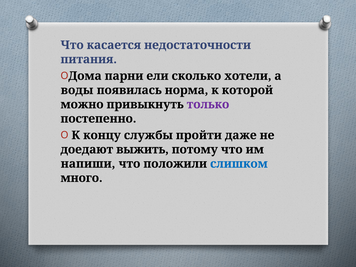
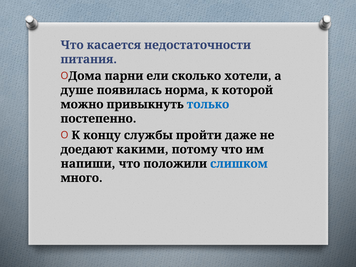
воды: воды -> душе
только colour: purple -> blue
выжить: выжить -> какими
